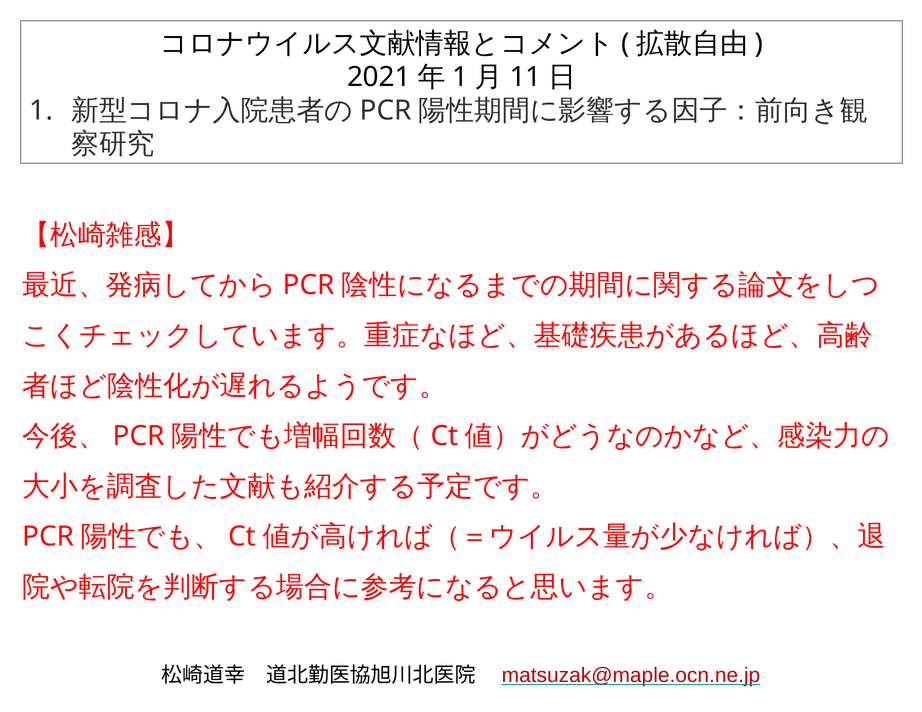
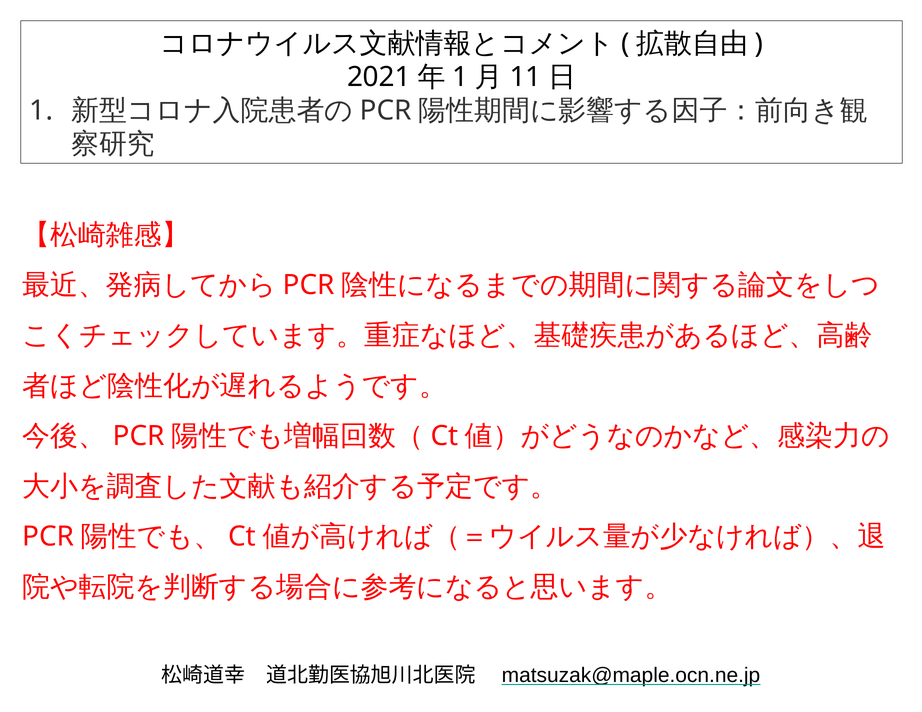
matsuzak@maple.ocn.ne.jp colour: red -> black
